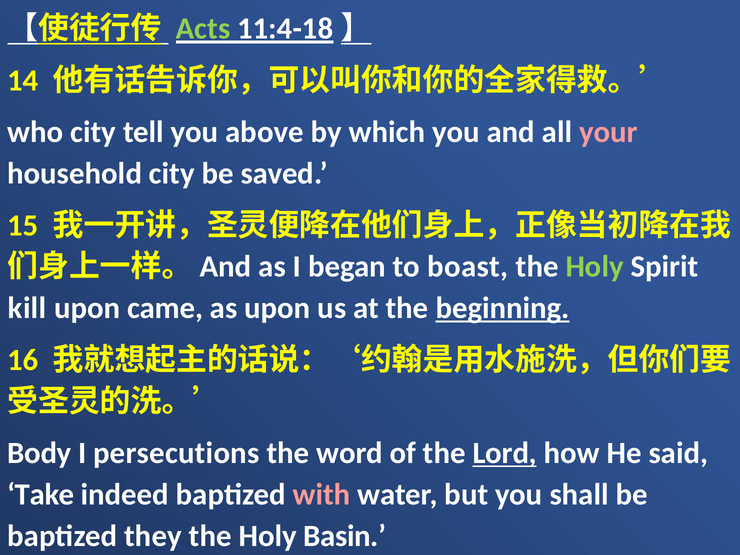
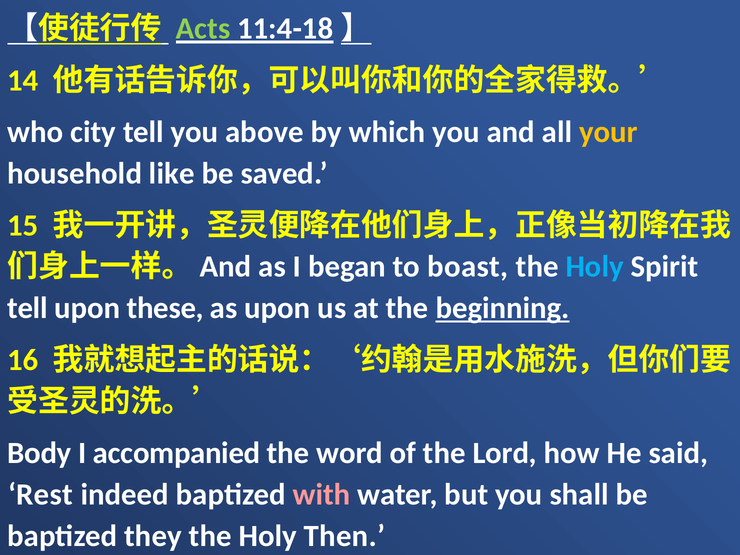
your colour: pink -> yellow
household city: city -> like
Holy at (595, 267) colour: light green -> light blue
kill at (27, 308): kill -> tell
came: came -> these
persecutions: persecutions -> accompanied
Lord underline: present -> none
Take: Take -> Rest
Basin: Basin -> Then
